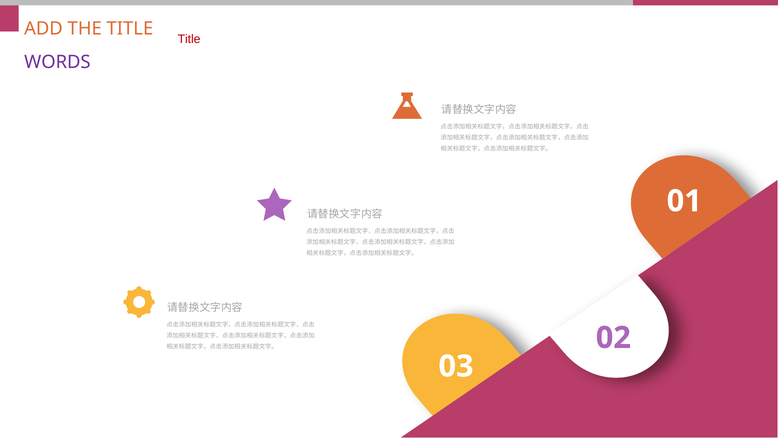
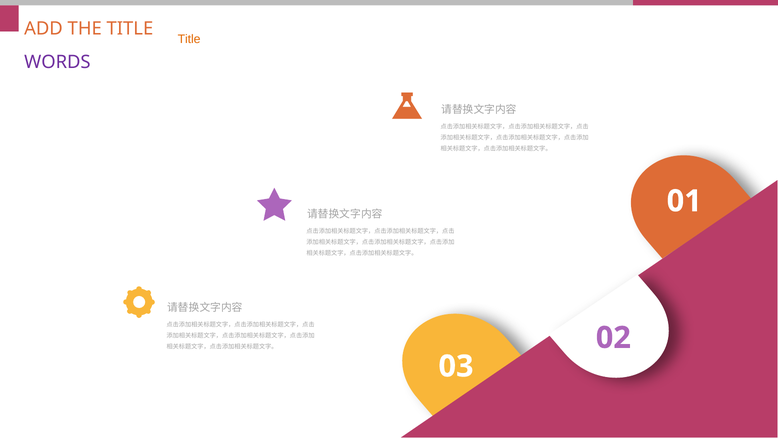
Title at (189, 39) colour: red -> orange
